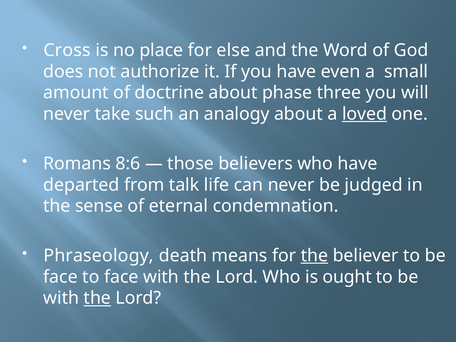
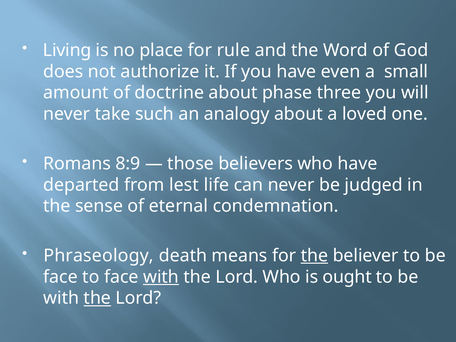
Cross: Cross -> Living
else: else -> rule
loved underline: present -> none
8:6: 8:6 -> 8:9
talk: talk -> lest
with at (161, 277) underline: none -> present
